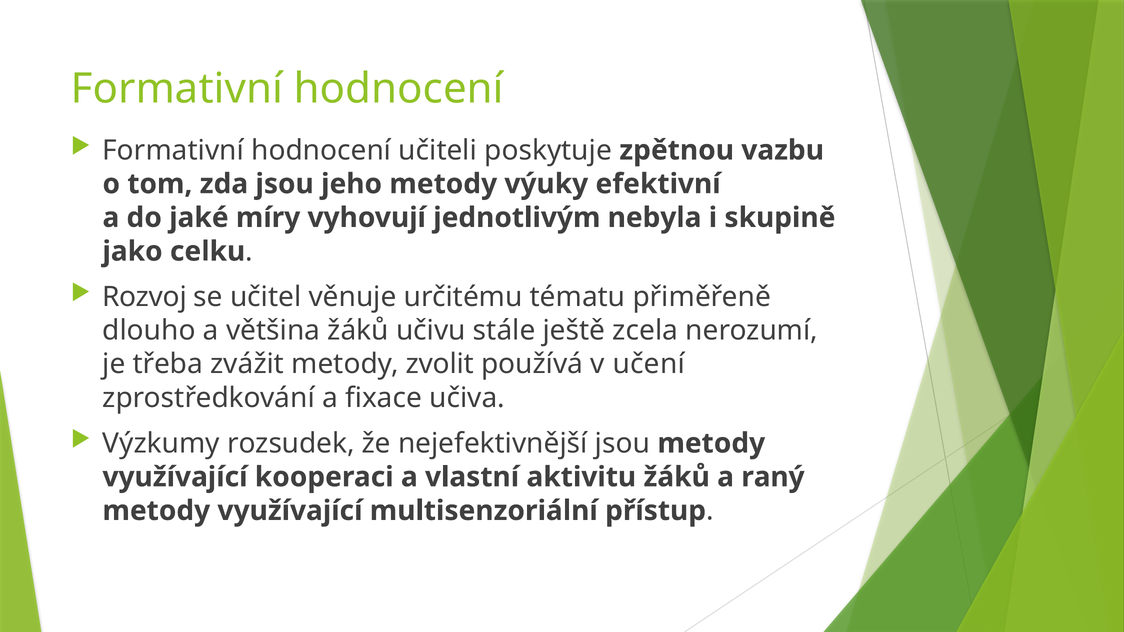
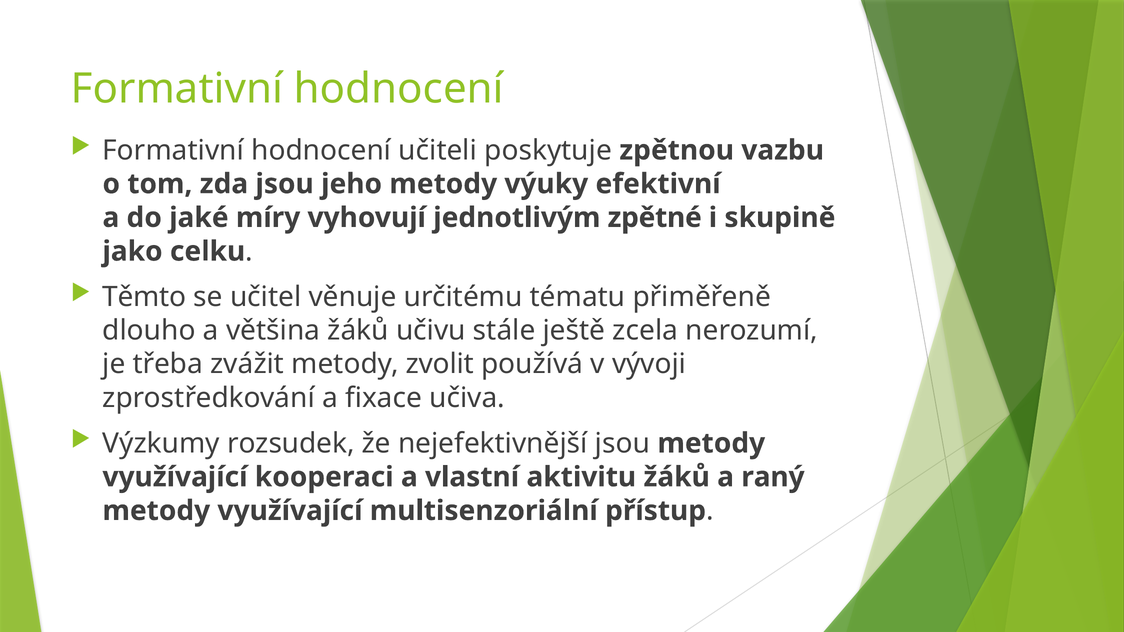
nebyla: nebyla -> zpětné
Rozvoj: Rozvoj -> Těmto
učení: učení -> vývoji
